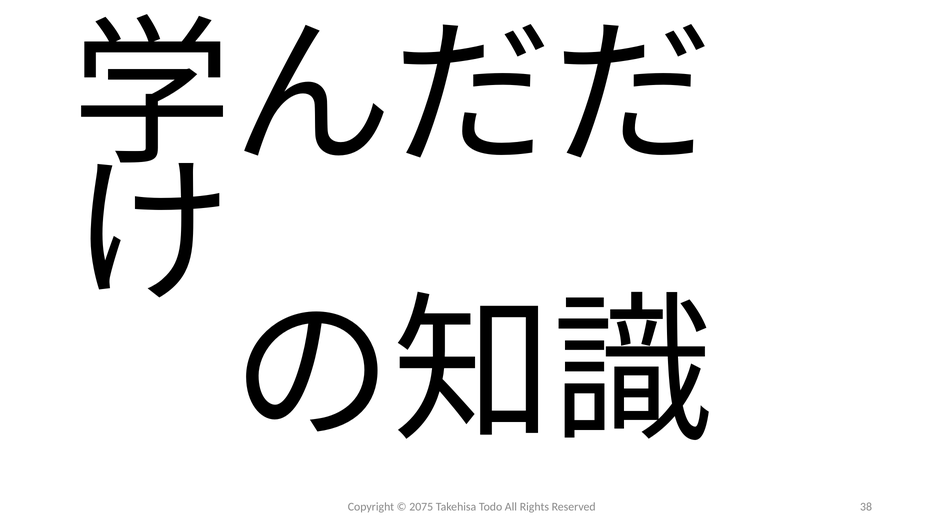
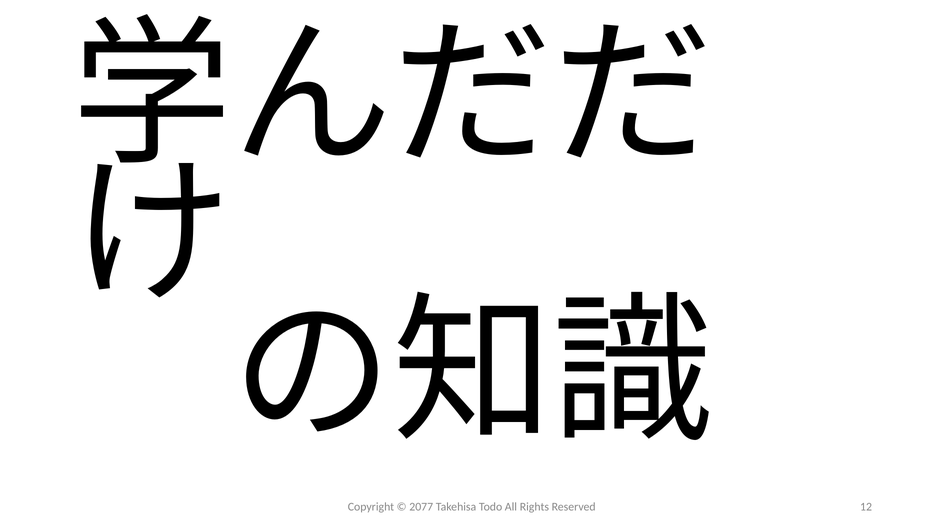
2075: 2075 -> 2077
38: 38 -> 12
